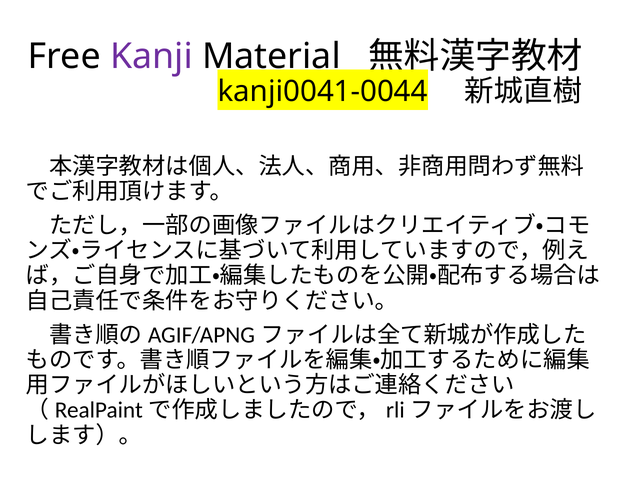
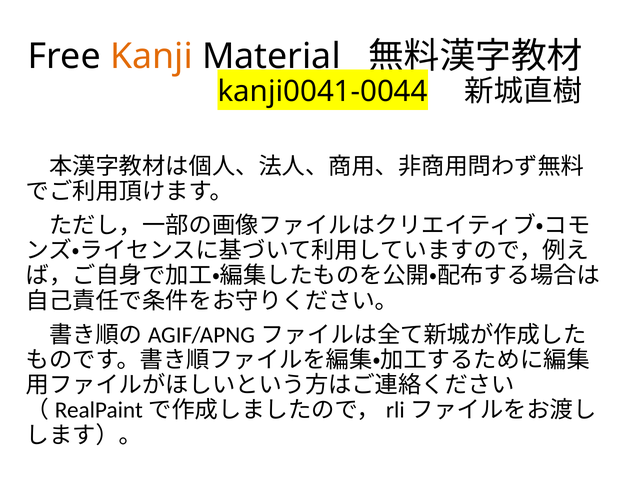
Kanji colour: purple -> orange
